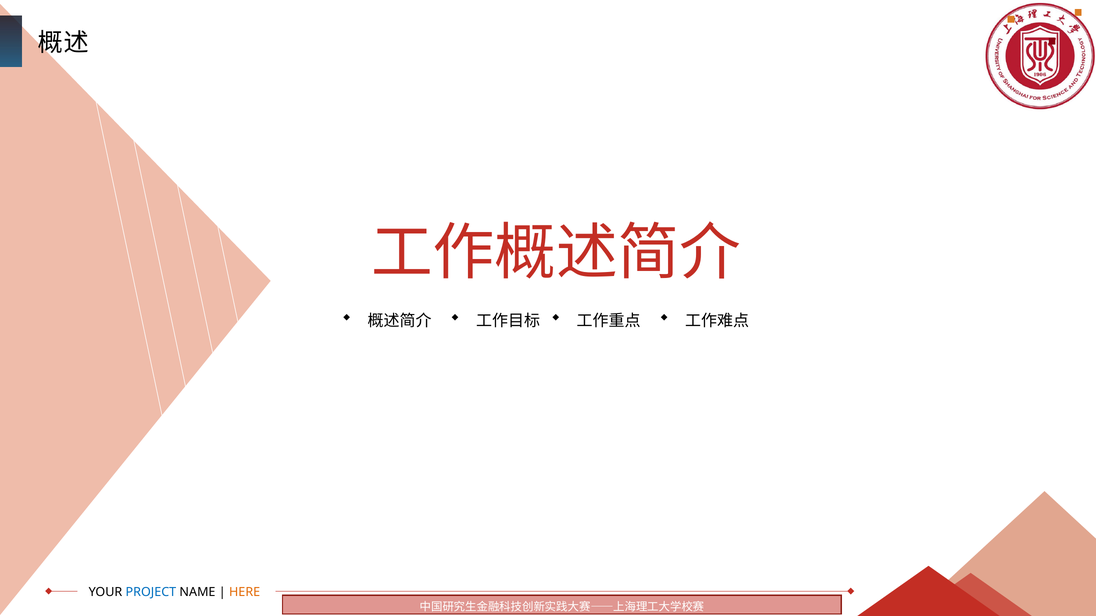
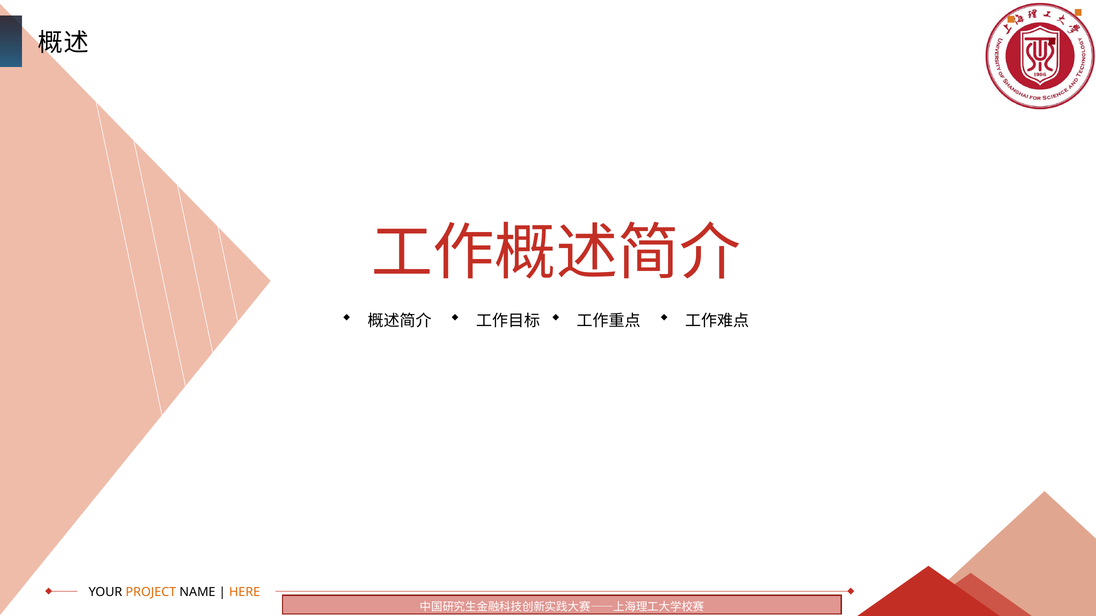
PROJECT colour: blue -> orange
